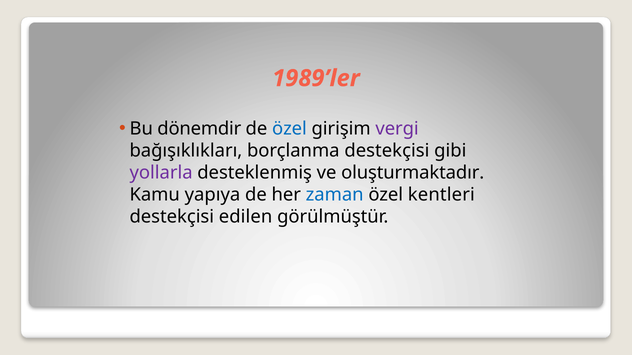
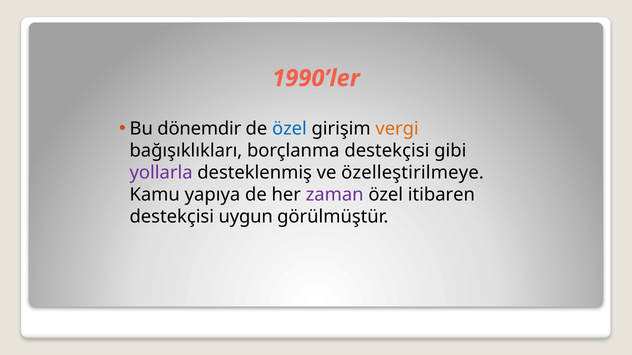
1989’ler: 1989’ler -> 1990’ler
vergi colour: purple -> orange
oluşturmaktadır: oluşturmaktadır -> özelleştirilmeye
zaman colour: blue -> purple
kentleri: kentleri -> itibaren
edilen: edilen -> uygun
